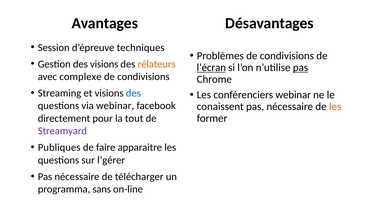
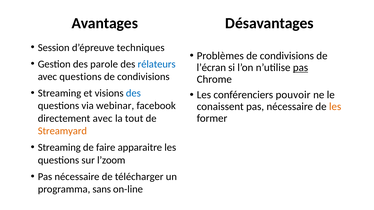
des visions: visions -> parole
rélateurs colour: orange -> blue
l’écran underline: present -> none
avec complexe: complexe -> questions
conférenciers webinar: webinar -> pouvoir
directement pour: pour -> avec
Streamyard colour: purple -> orange
Publiques at (59, 148): Publiques -> Streaming
l’gérer: l’gérer -> l’zoom
